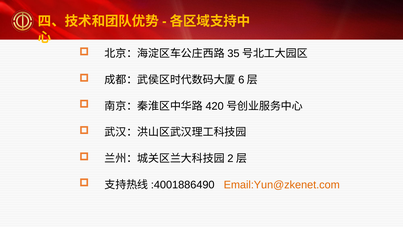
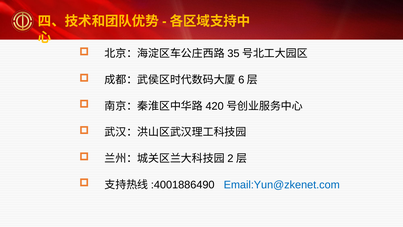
Email:Yun@zkenet.com colour: orange -> blue
